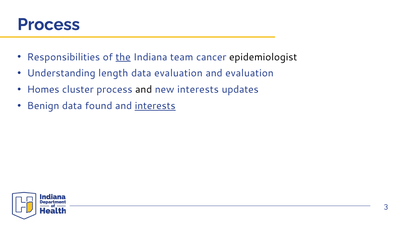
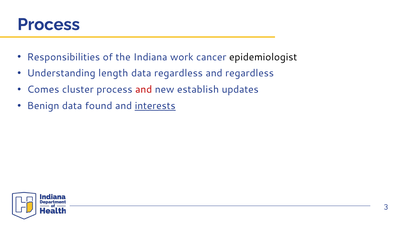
the underline: present -> none
team: team -> work
data evaluation: evaluation -> regardless
and evaluation: evaluation -> regardless
Homes: Homes -> Comes
and at (144, 90) colour: black -> red
new interests: interests -> establish
